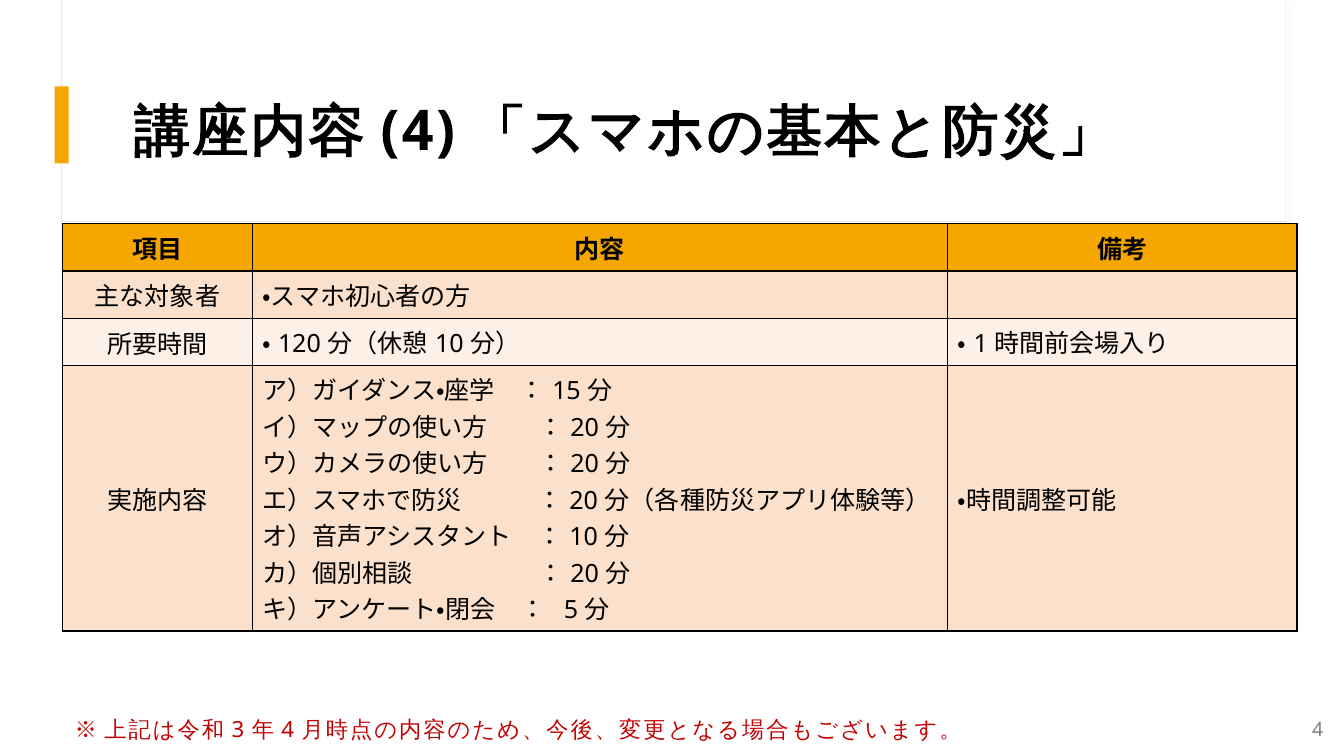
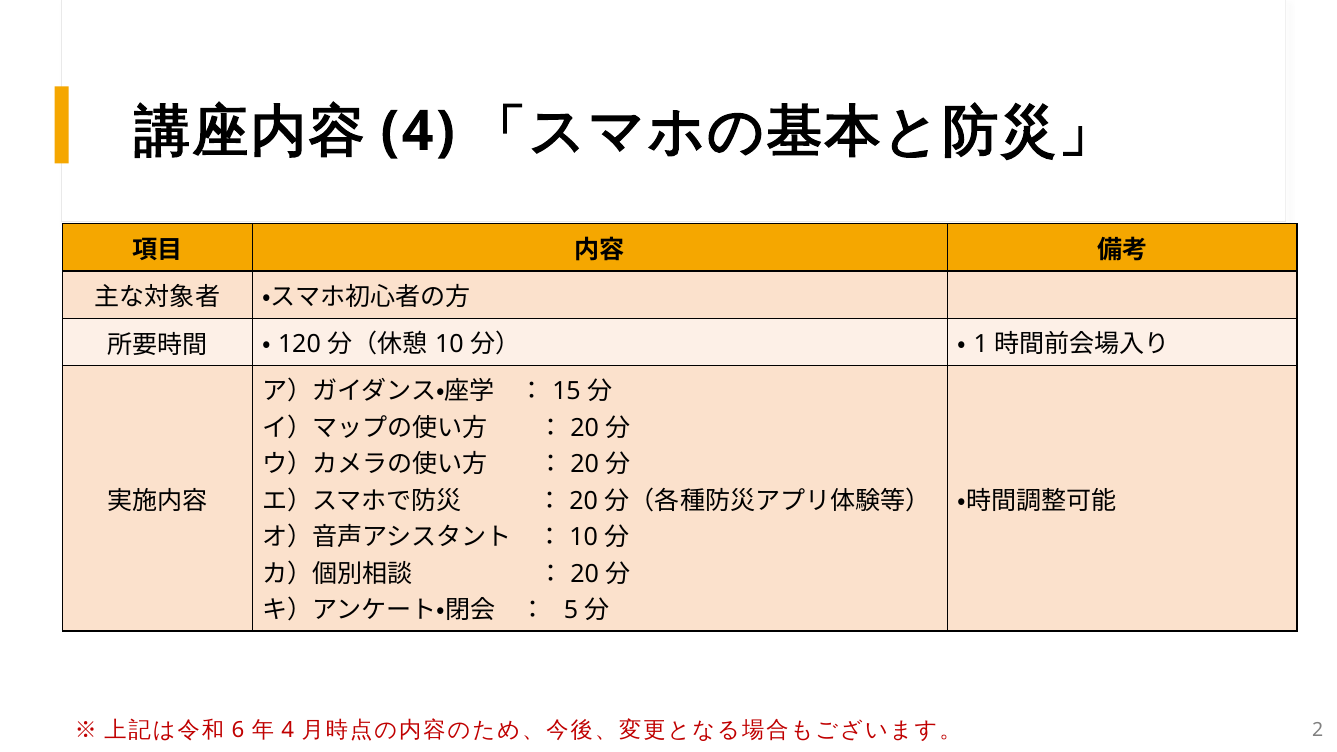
3: 3 -> 6
4 at (1318, 730): 4 -> 2
